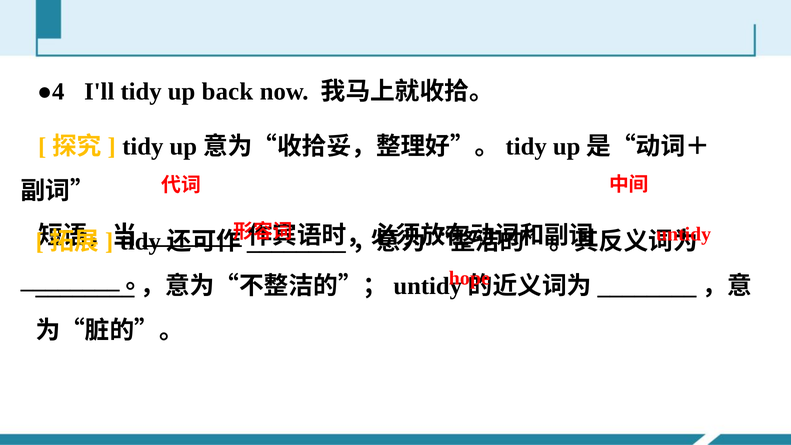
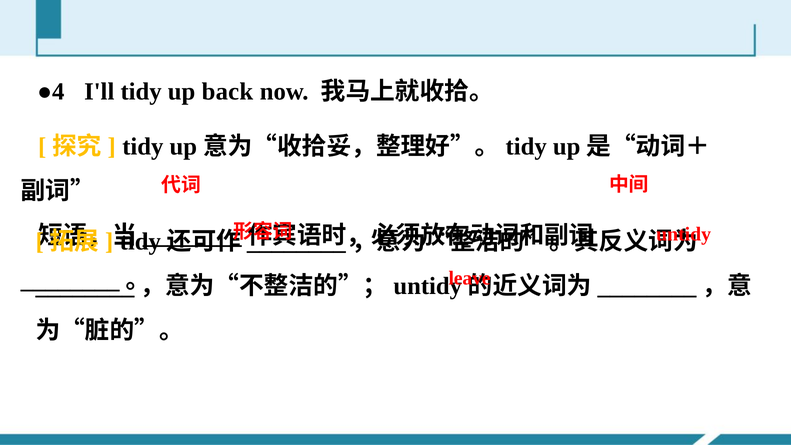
hope: hope -> leave
